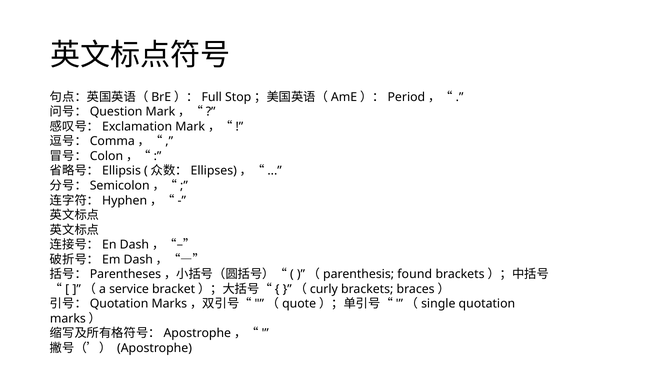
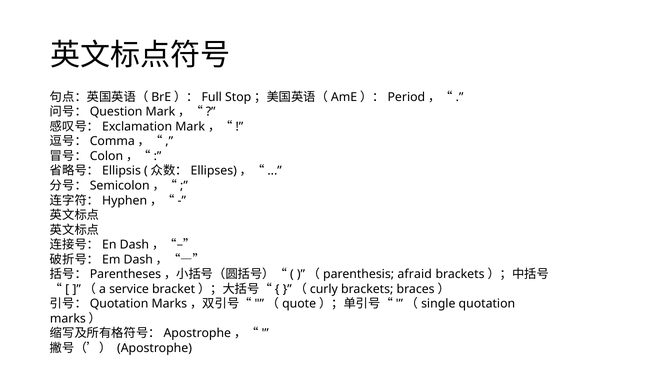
found: found -> afraid
